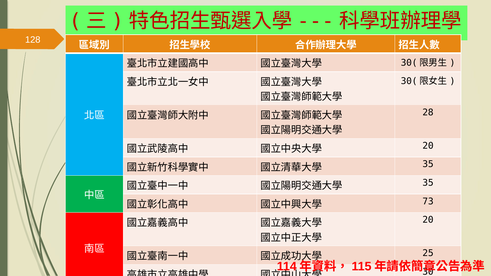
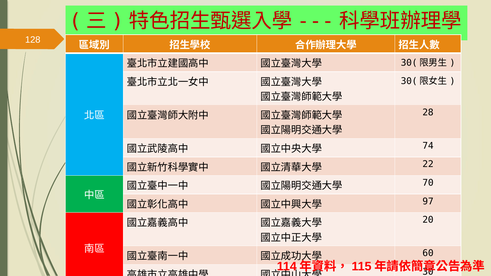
20 at (428, 146): 20 -> 74
35 at (428, 164): 35 -> 22
35 at (428, 183): 35 -> 70
73: 73 -> 97
25: 25 -> 60
